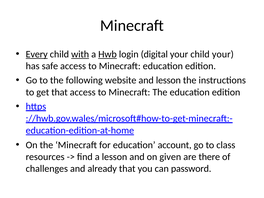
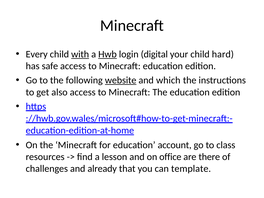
Every underline: present -> none
child your: your -> hard
website underline: none -> present
and lesson: lesson -> which
get that: that -> also
given: given -> office
password: password -> template
